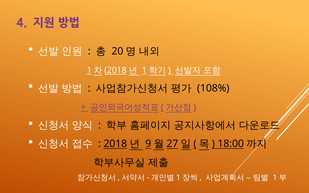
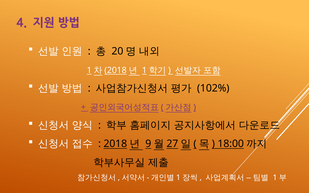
108%: 108% -> 102%
